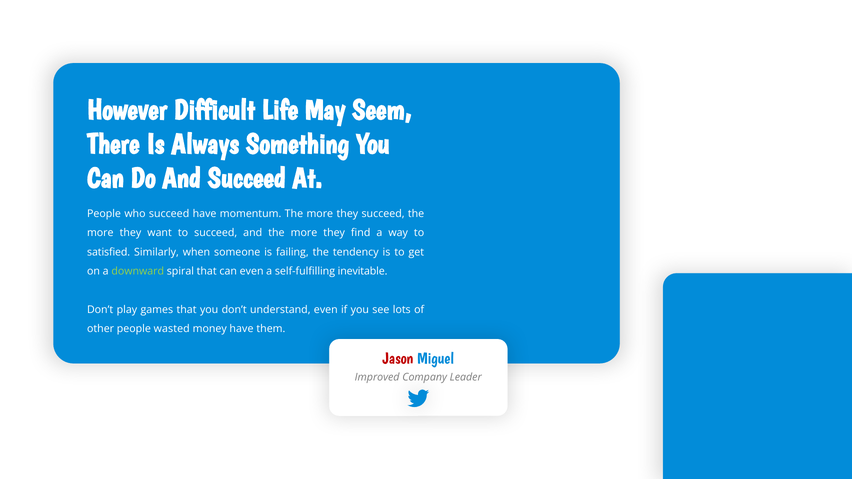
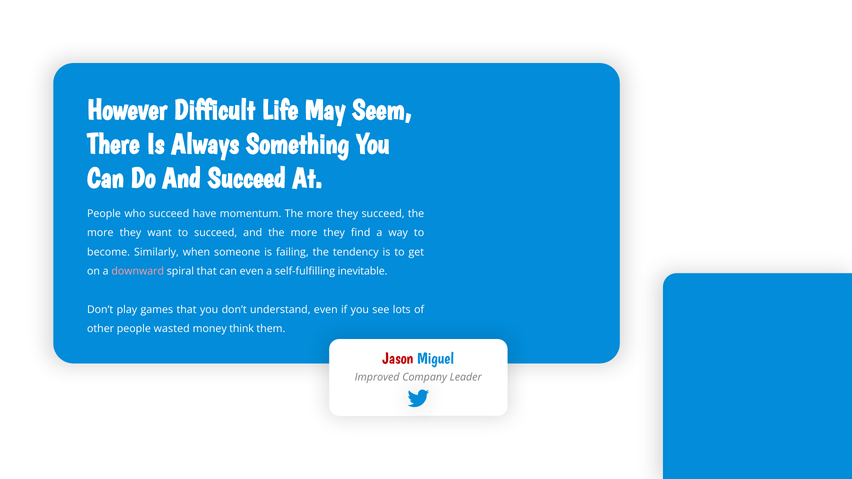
satisfied: satisfied -> become
downward colour: light green -> pink
money have: have -> think
